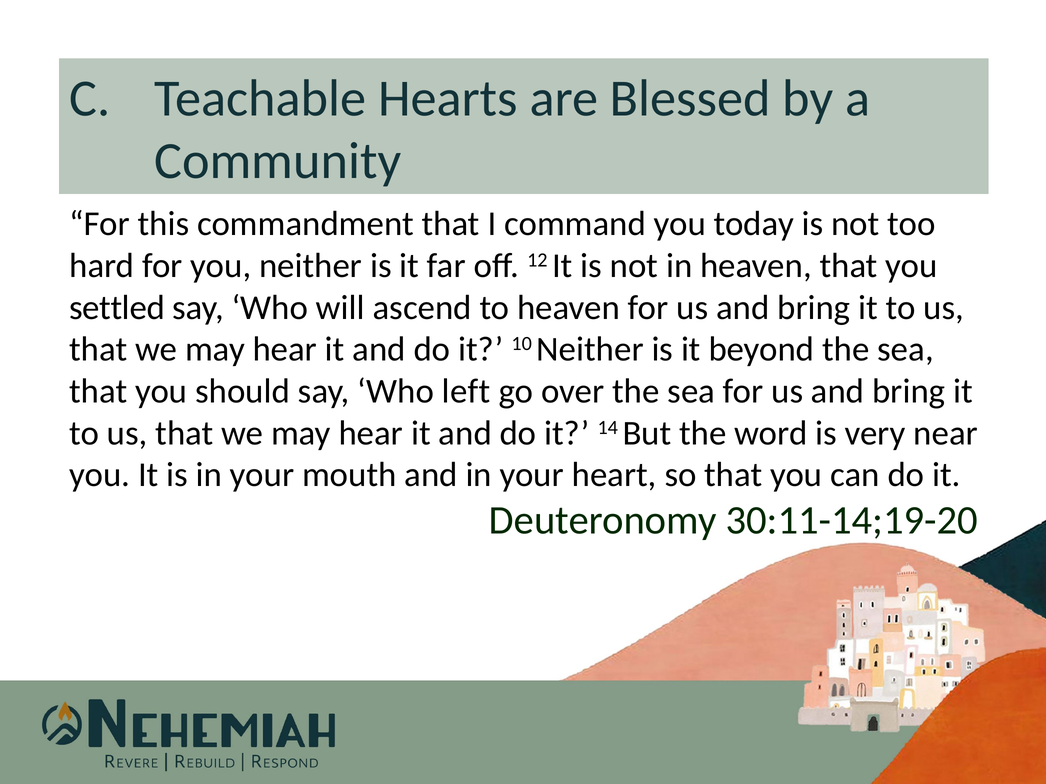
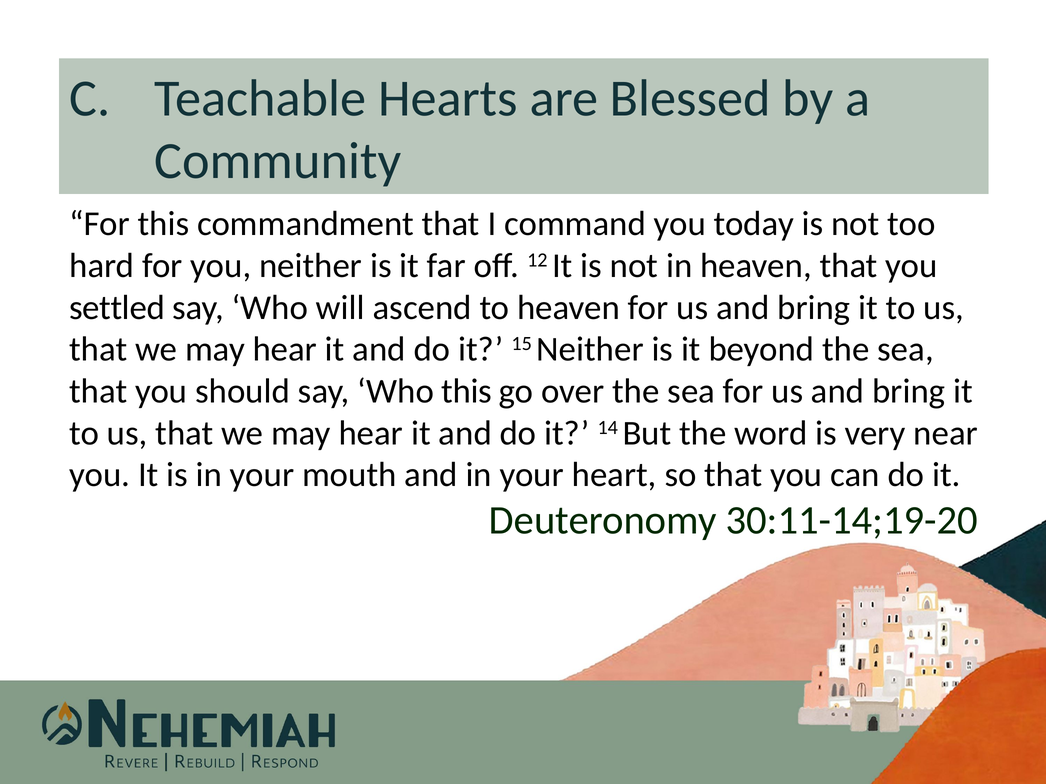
10: 10 -> 15
Who left: left -> this
